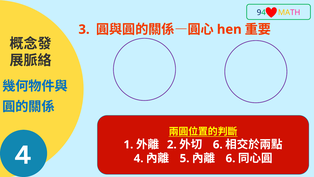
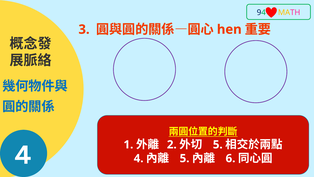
6 at (218, 144): 6 -> 5
